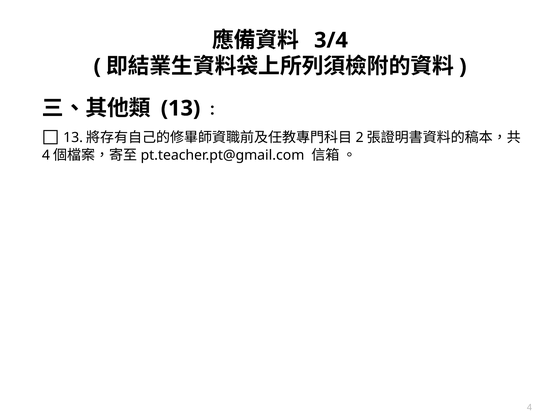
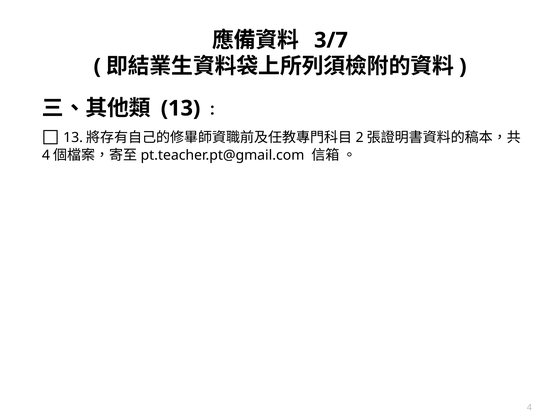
3/4: 3/4 -> 3/7
